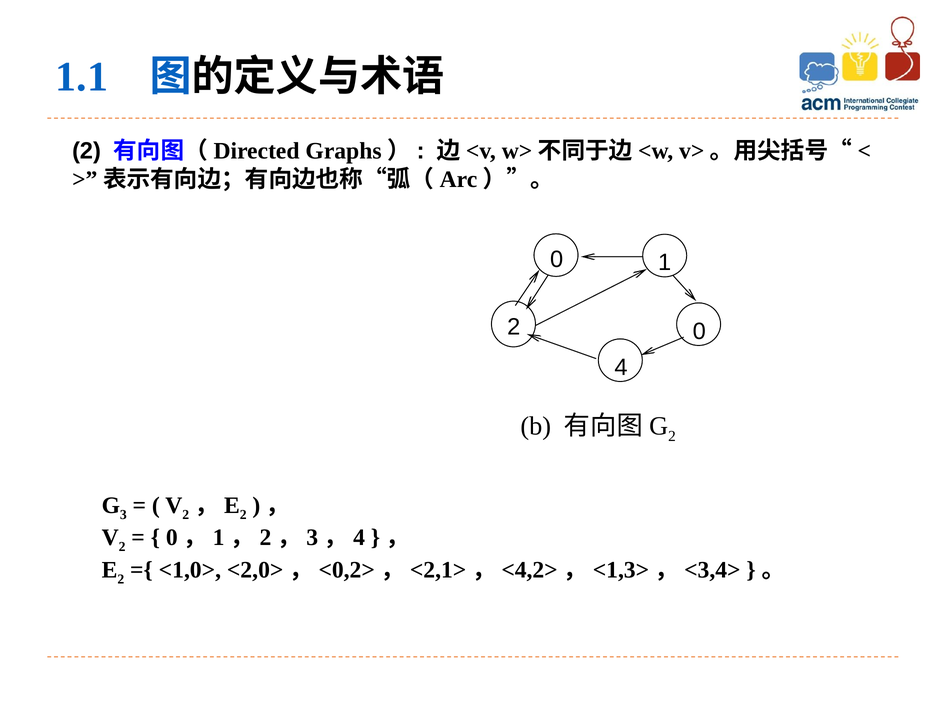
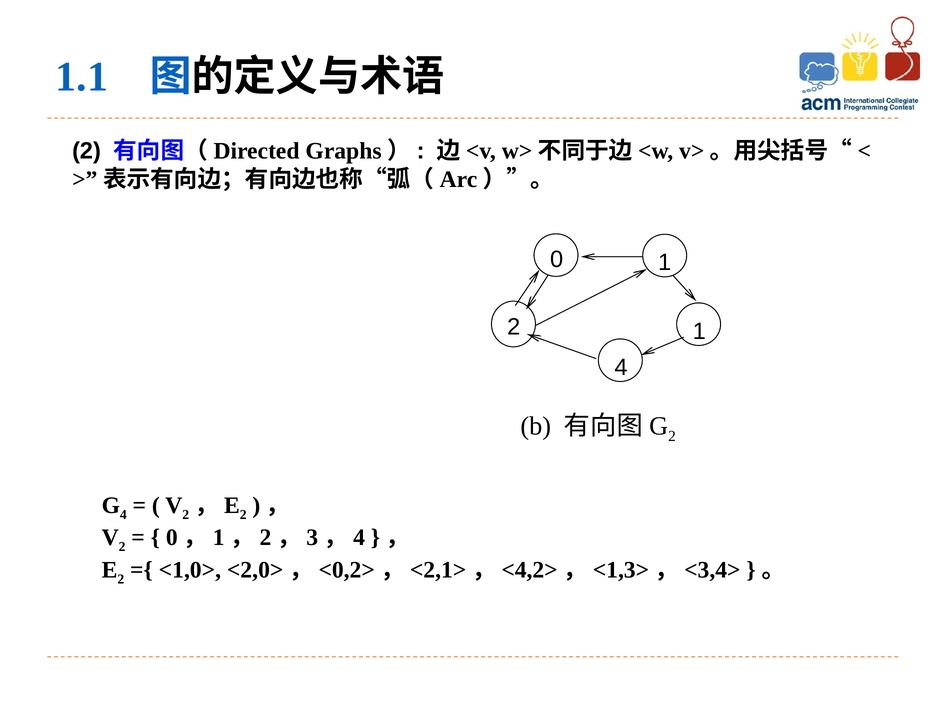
0 at (699, 332): 0 -> 1
3 at (123, 515): 3 -> 4
